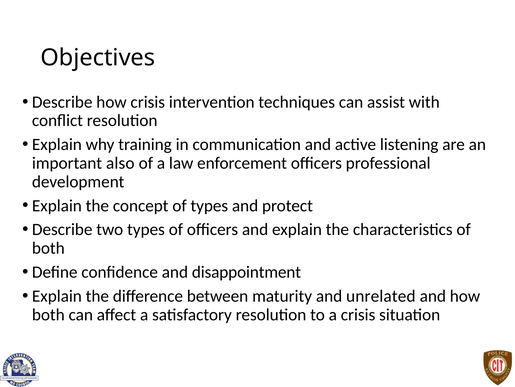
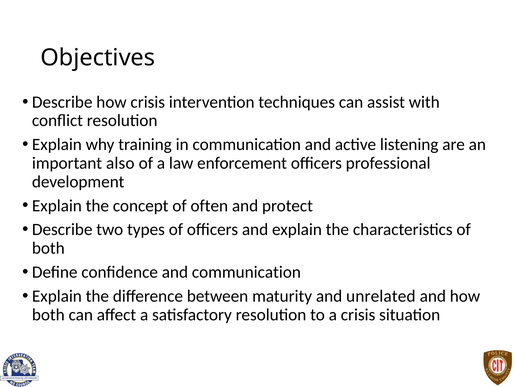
of types: types -> often
and disappointment: disappointment -> communication
